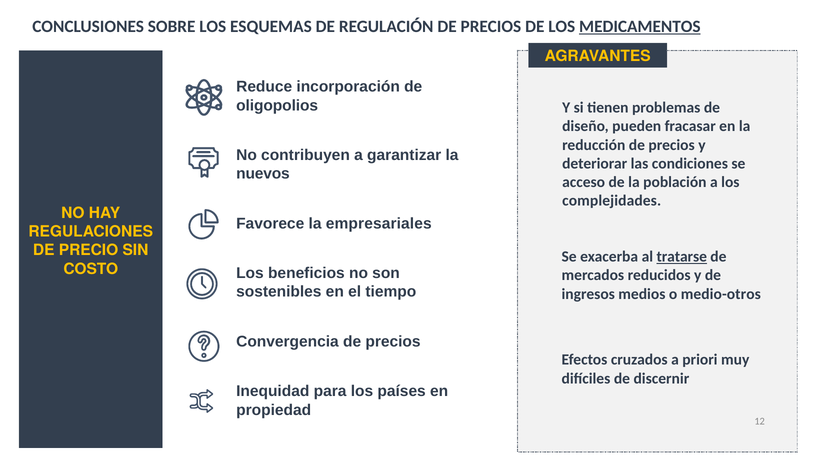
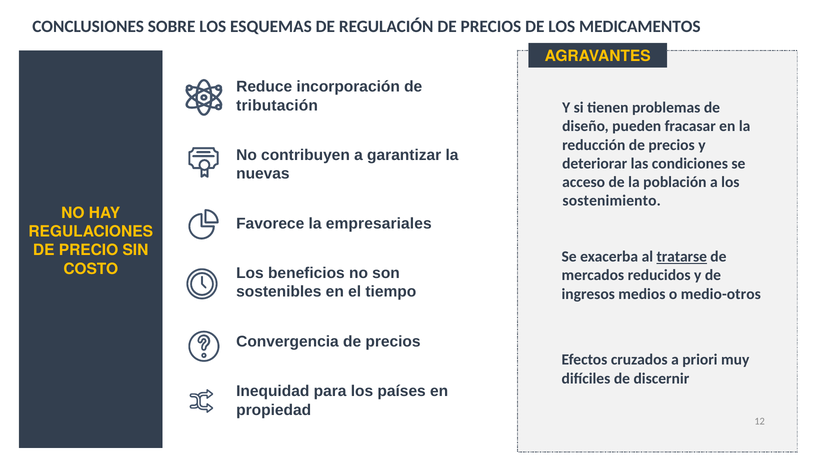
MEDICAMENTOS underline: present -> none
oligopolios: oligopolios -> tributación
nuevos: nuevos -> nuevas
complejidades: complejidades -> sostenimiento
